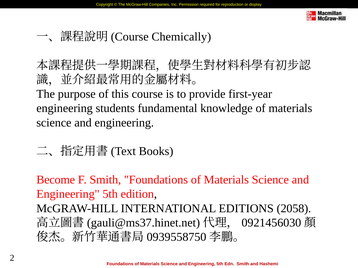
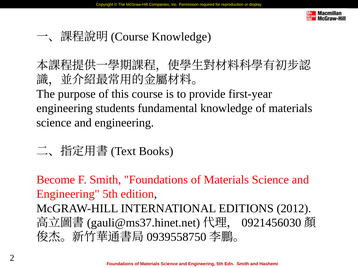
Chemically at (181, 37): Chemically -> Knowledge
2058: 2058 -> 2012
